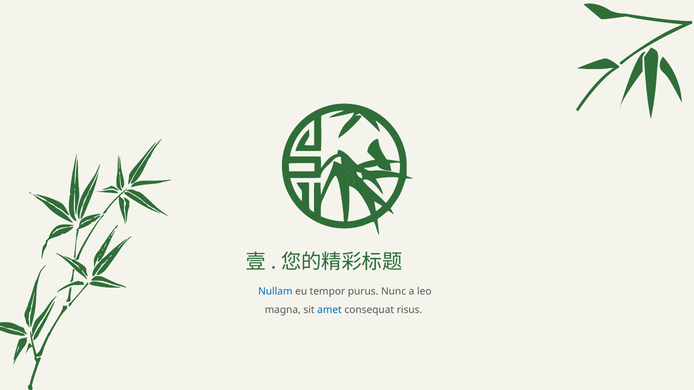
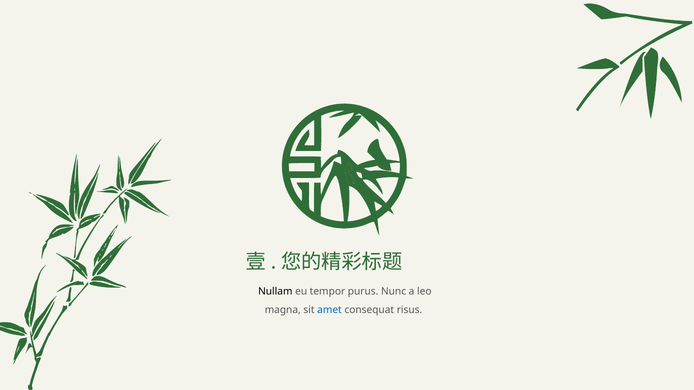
Nullam colour: blue -> black
